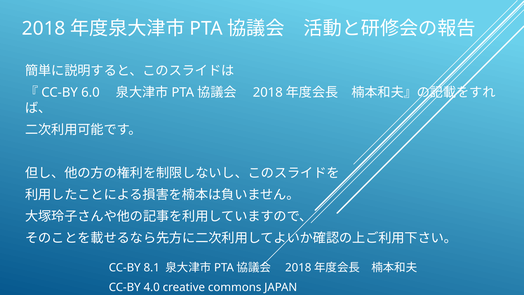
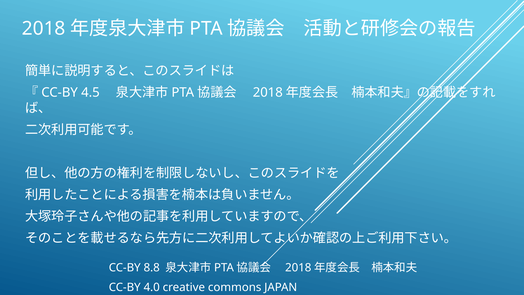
6.0: 6.0 -> 4.5
8.1: 8.1 -> 8.8
